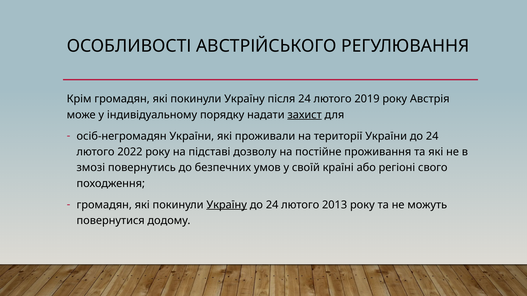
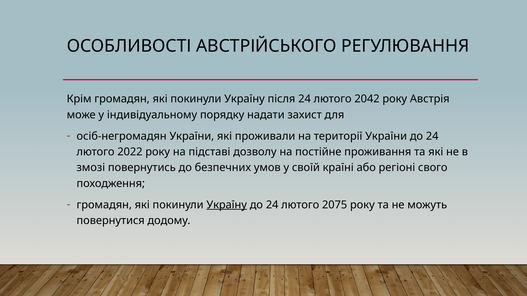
2019: 2019 -> 2042
захист underline: present -> none
2013: 2013 -> 2075
